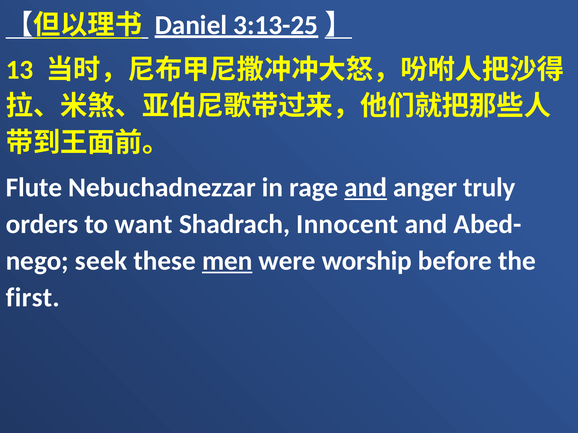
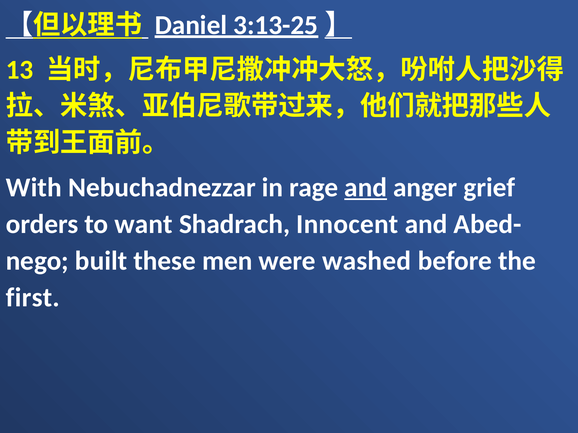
Flute: Flute -> With
truly: truly -> grief
seek: seek -> built
men underline: present -> none
worship: worship -> washed
